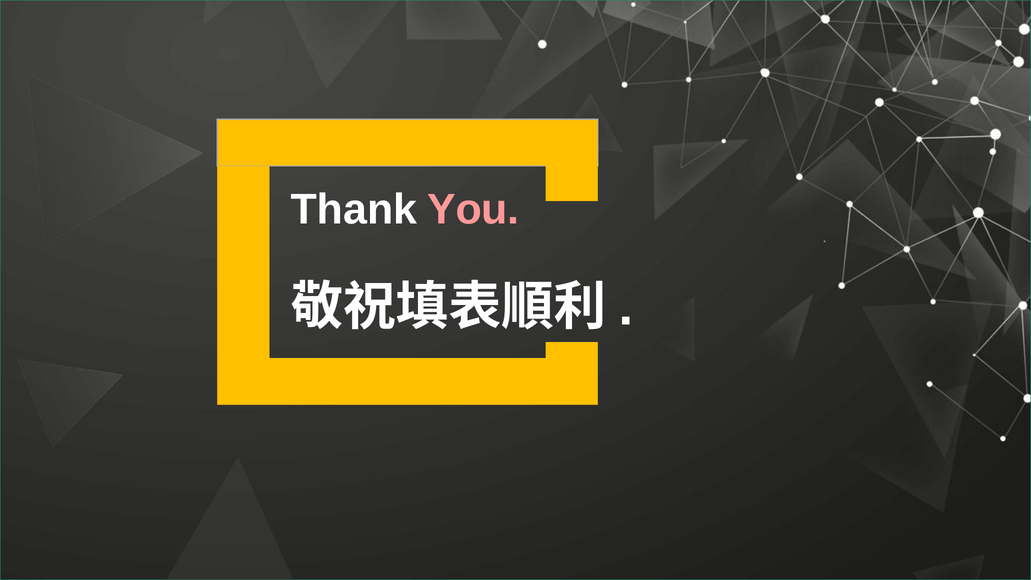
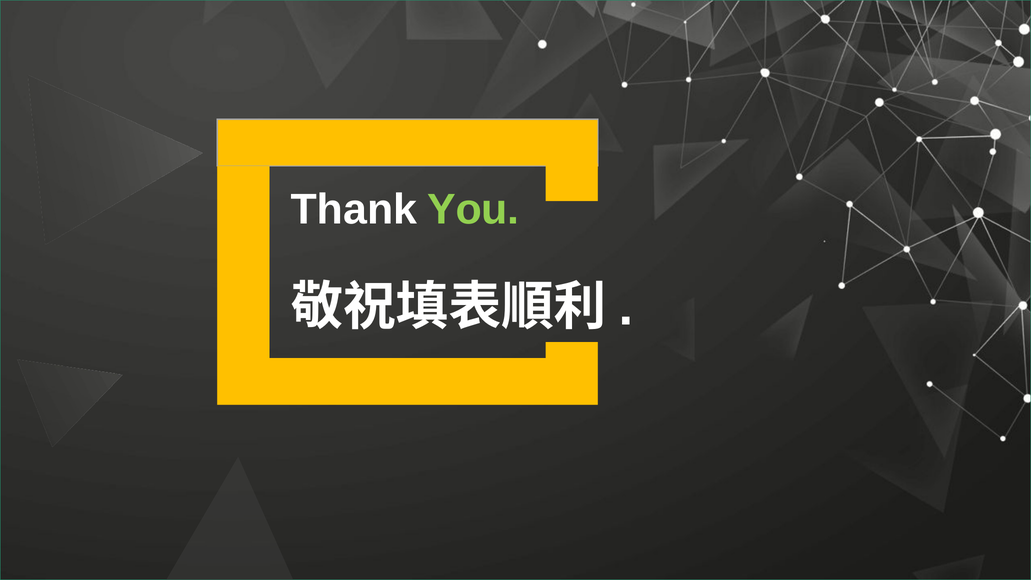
You colour: pink -> light green
